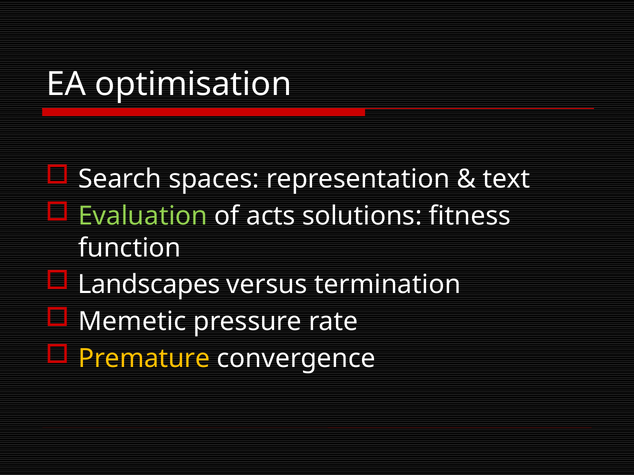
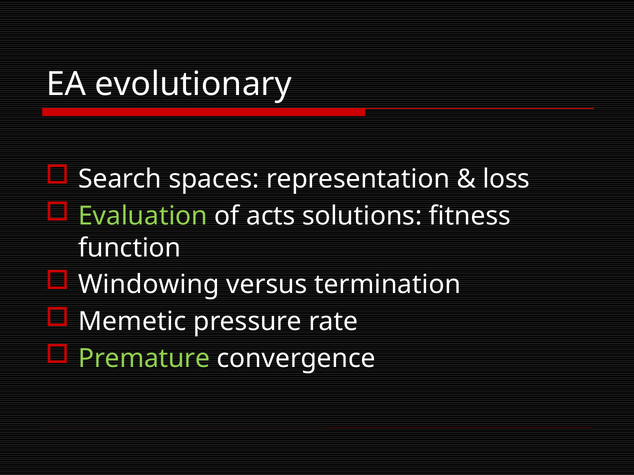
optimisation: optimisation -> evolutionary
text: text -> loss
Landscapes: Landscapes -> Windowing
Premature colour: yellow -> light green
